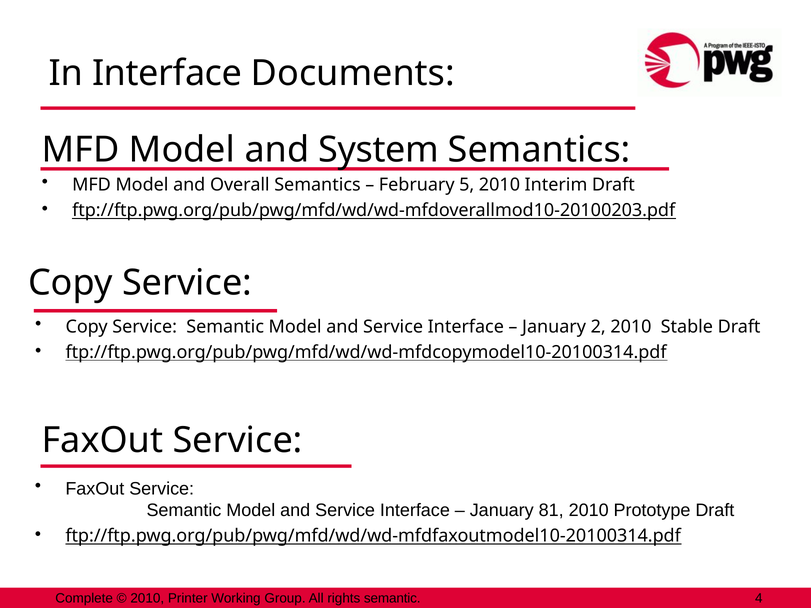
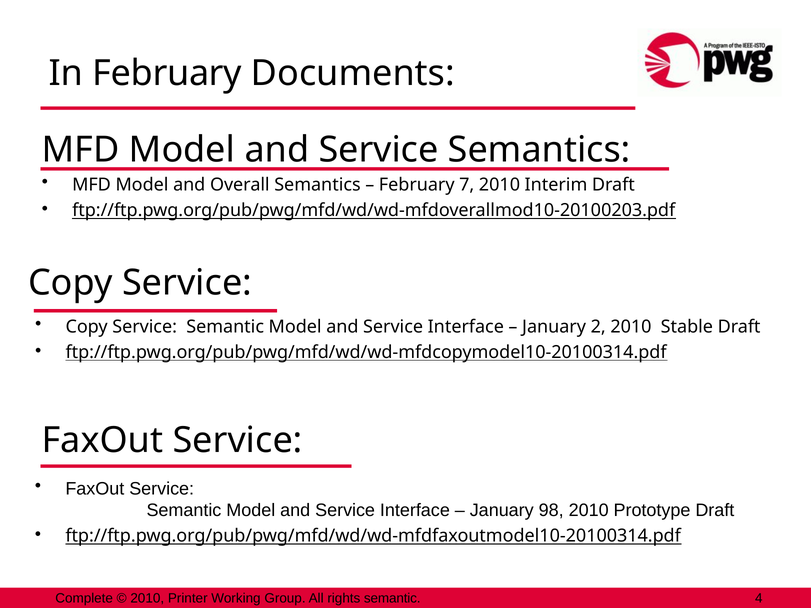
In Interface: Interface -> February
MFD Model and System: System -> Service
5: 5 -> 7
81: 81 -> 98
